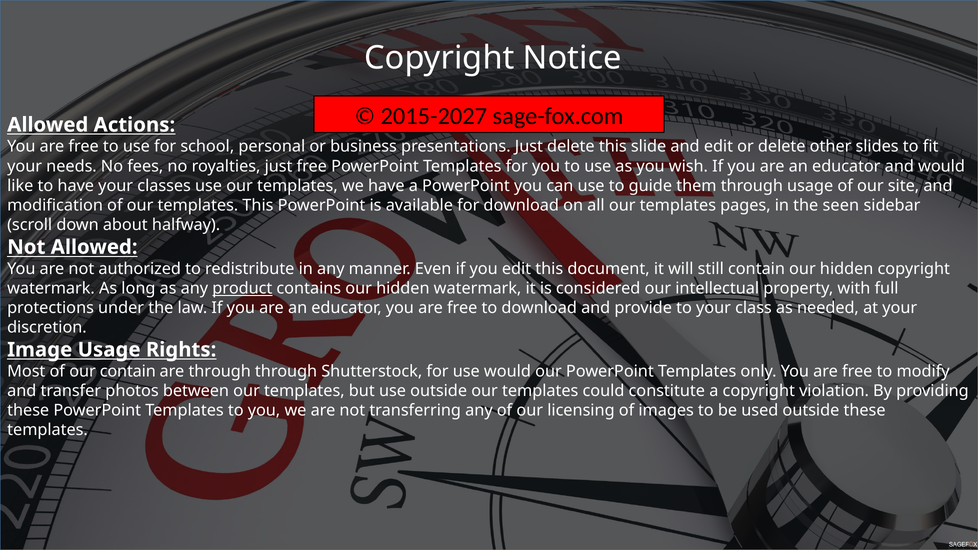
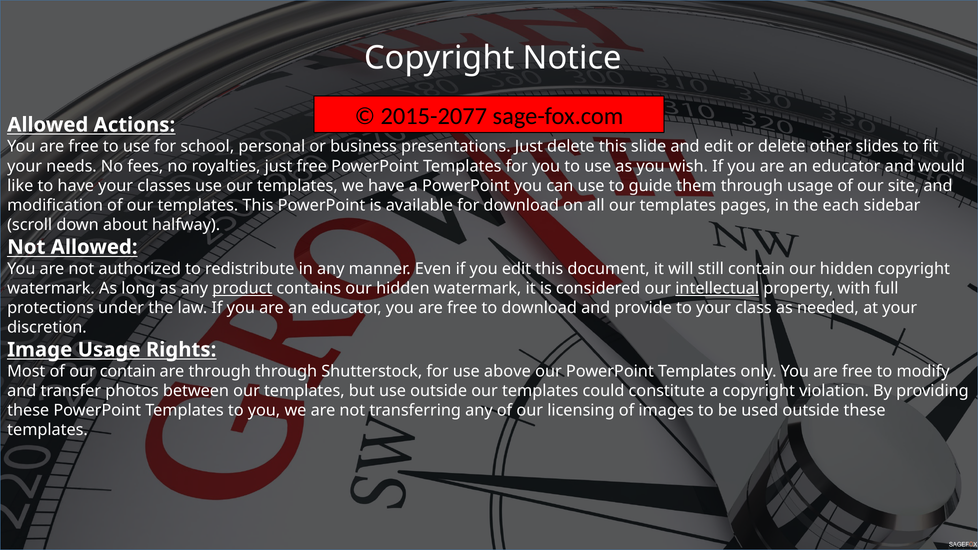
2015-2027: 2015-2027 -> 2015-2077
seen: seen -> each
intellectual underline: none -> present
use would: would -> above
